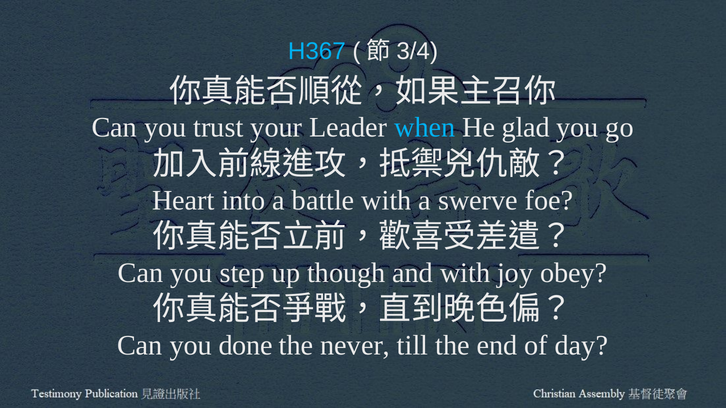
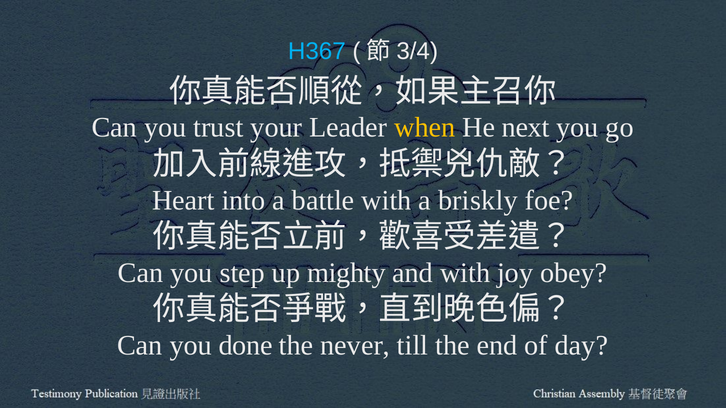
when colour: light blue -> yellow
glad: glad -> next
swerve: swerve -> briskly
though: though -> mighty
